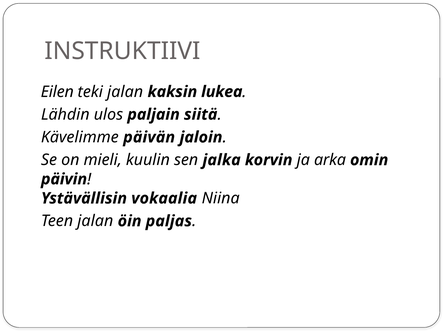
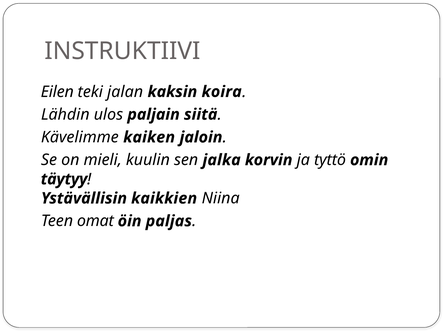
lukea: lukea -> koira
päivän: päivän -> kaiken
arka: arka -> tyttö
päivin: päivin -> täytyy
vokaalia: vokaalia -> kaikkien
Teen jalan: jalan -> omat
